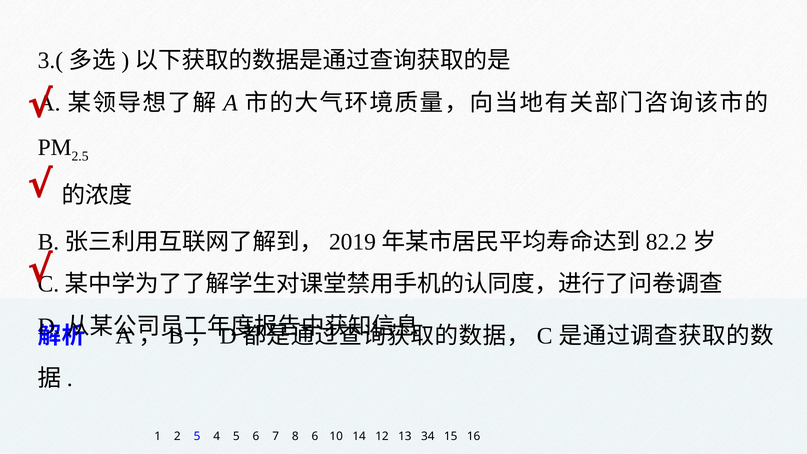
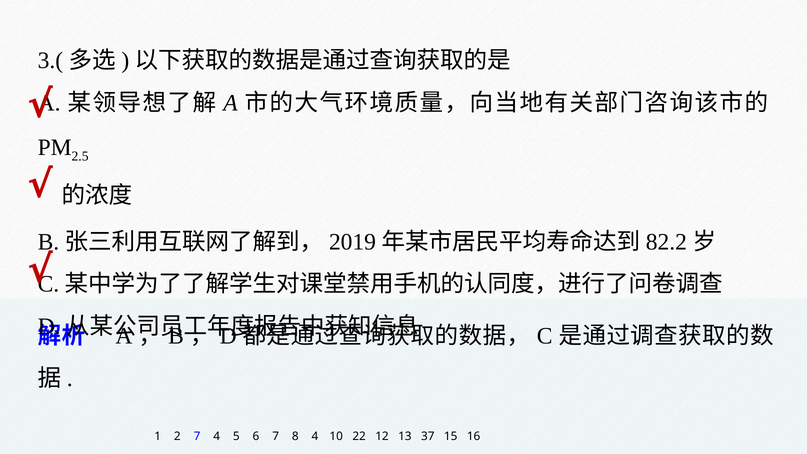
2 5: 5 -> 7
8 6: 6 -> 4
14: 14 -> 22
34: 34 -> 37
